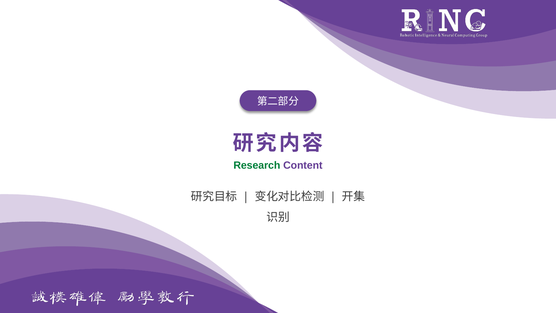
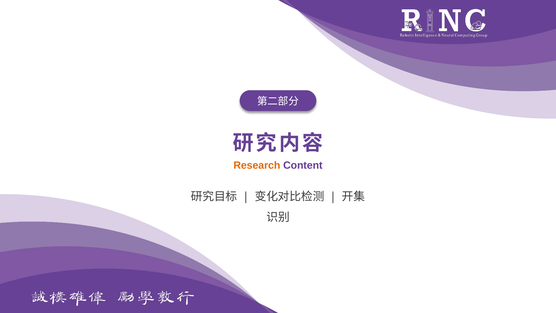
Research colour: green -> orange
